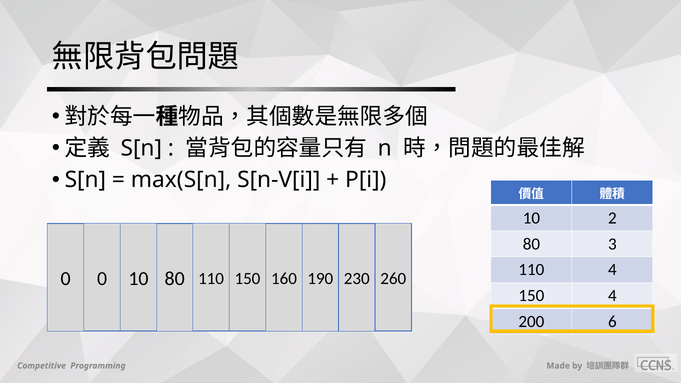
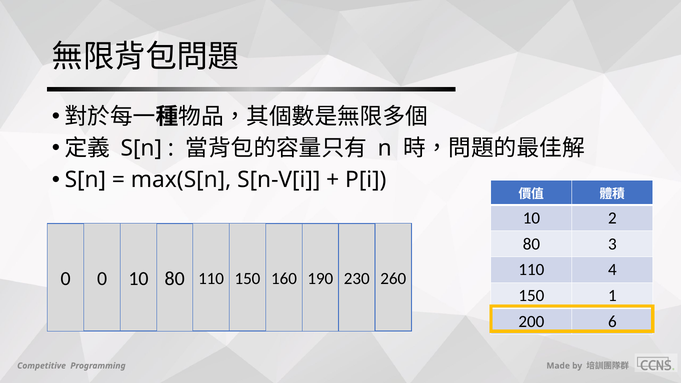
150 4: 4 -> 1
